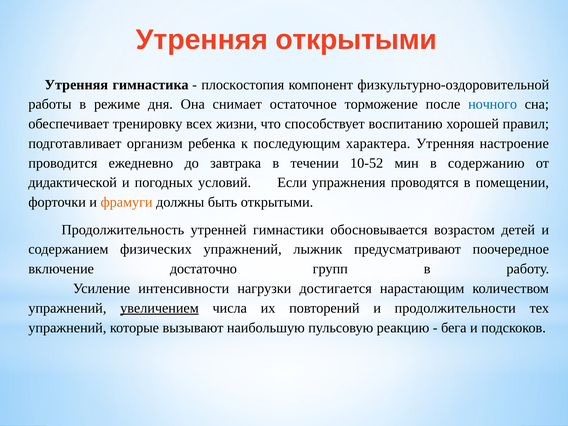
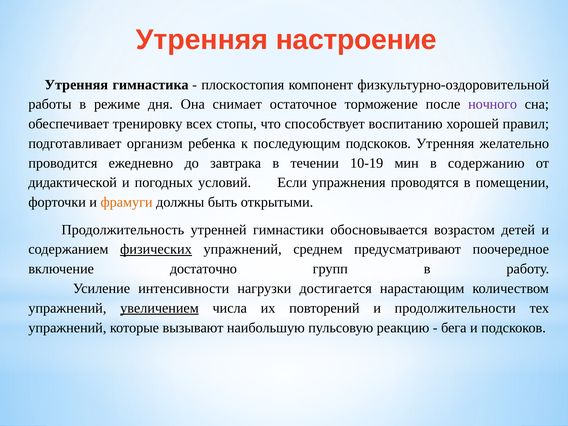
Утренняя открытыми: открытыми -> настроение
ночного colour: blue -> purple
жизни: жизни -> стопы
последующим характера: характера -> подскоков
настроение: настроение -> желательно
10-52: 10-52 -> 10-19
физических underline: none -> present
лыжник: лыжник -> среднем
